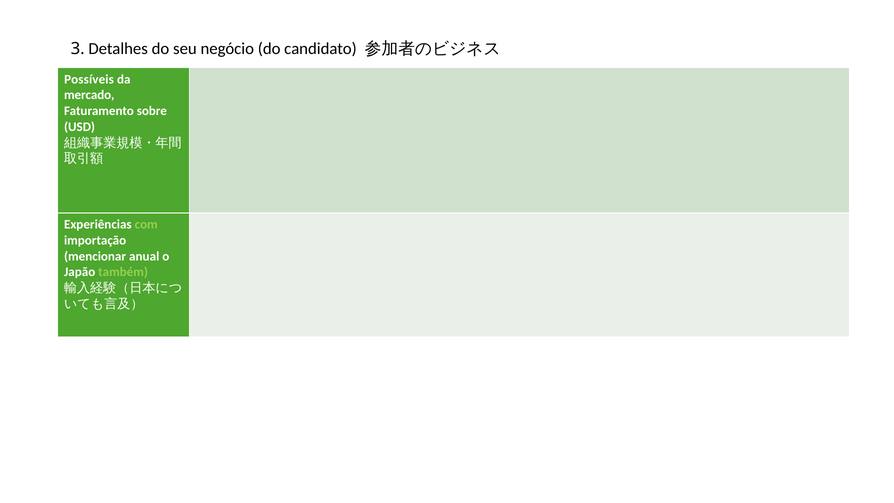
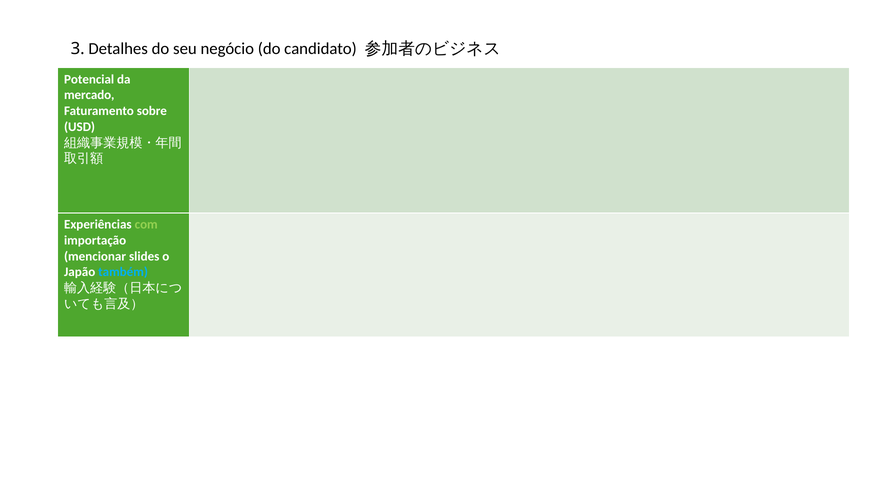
Possíveis: Possíveis -> Potencial
anual: anual -> slides
também colour: light green -> light blue
